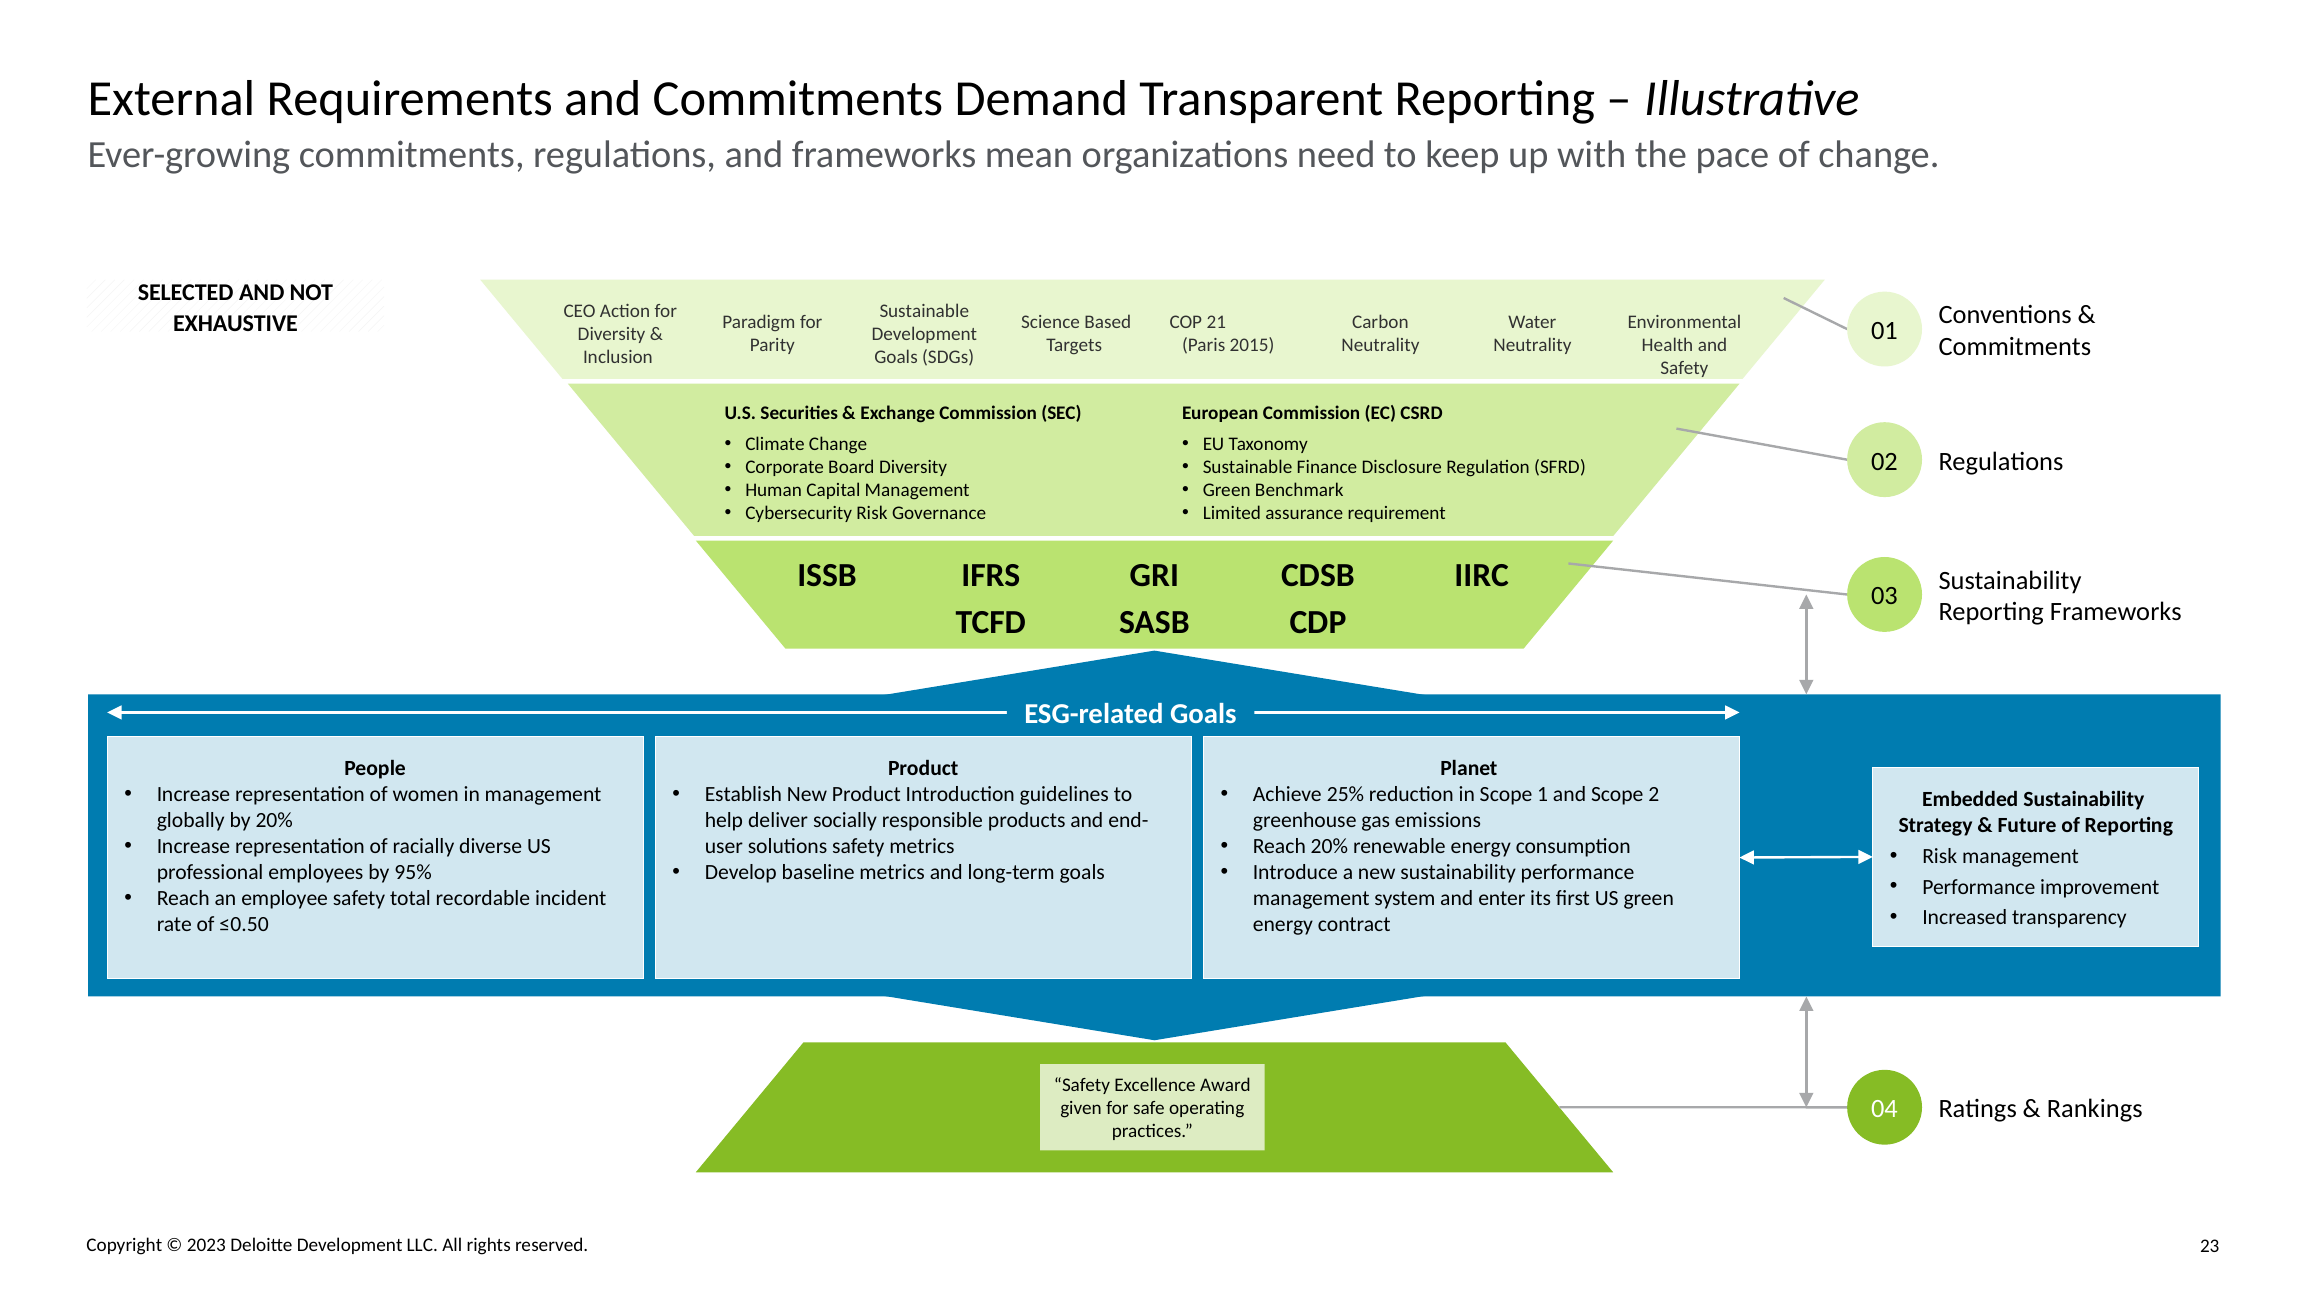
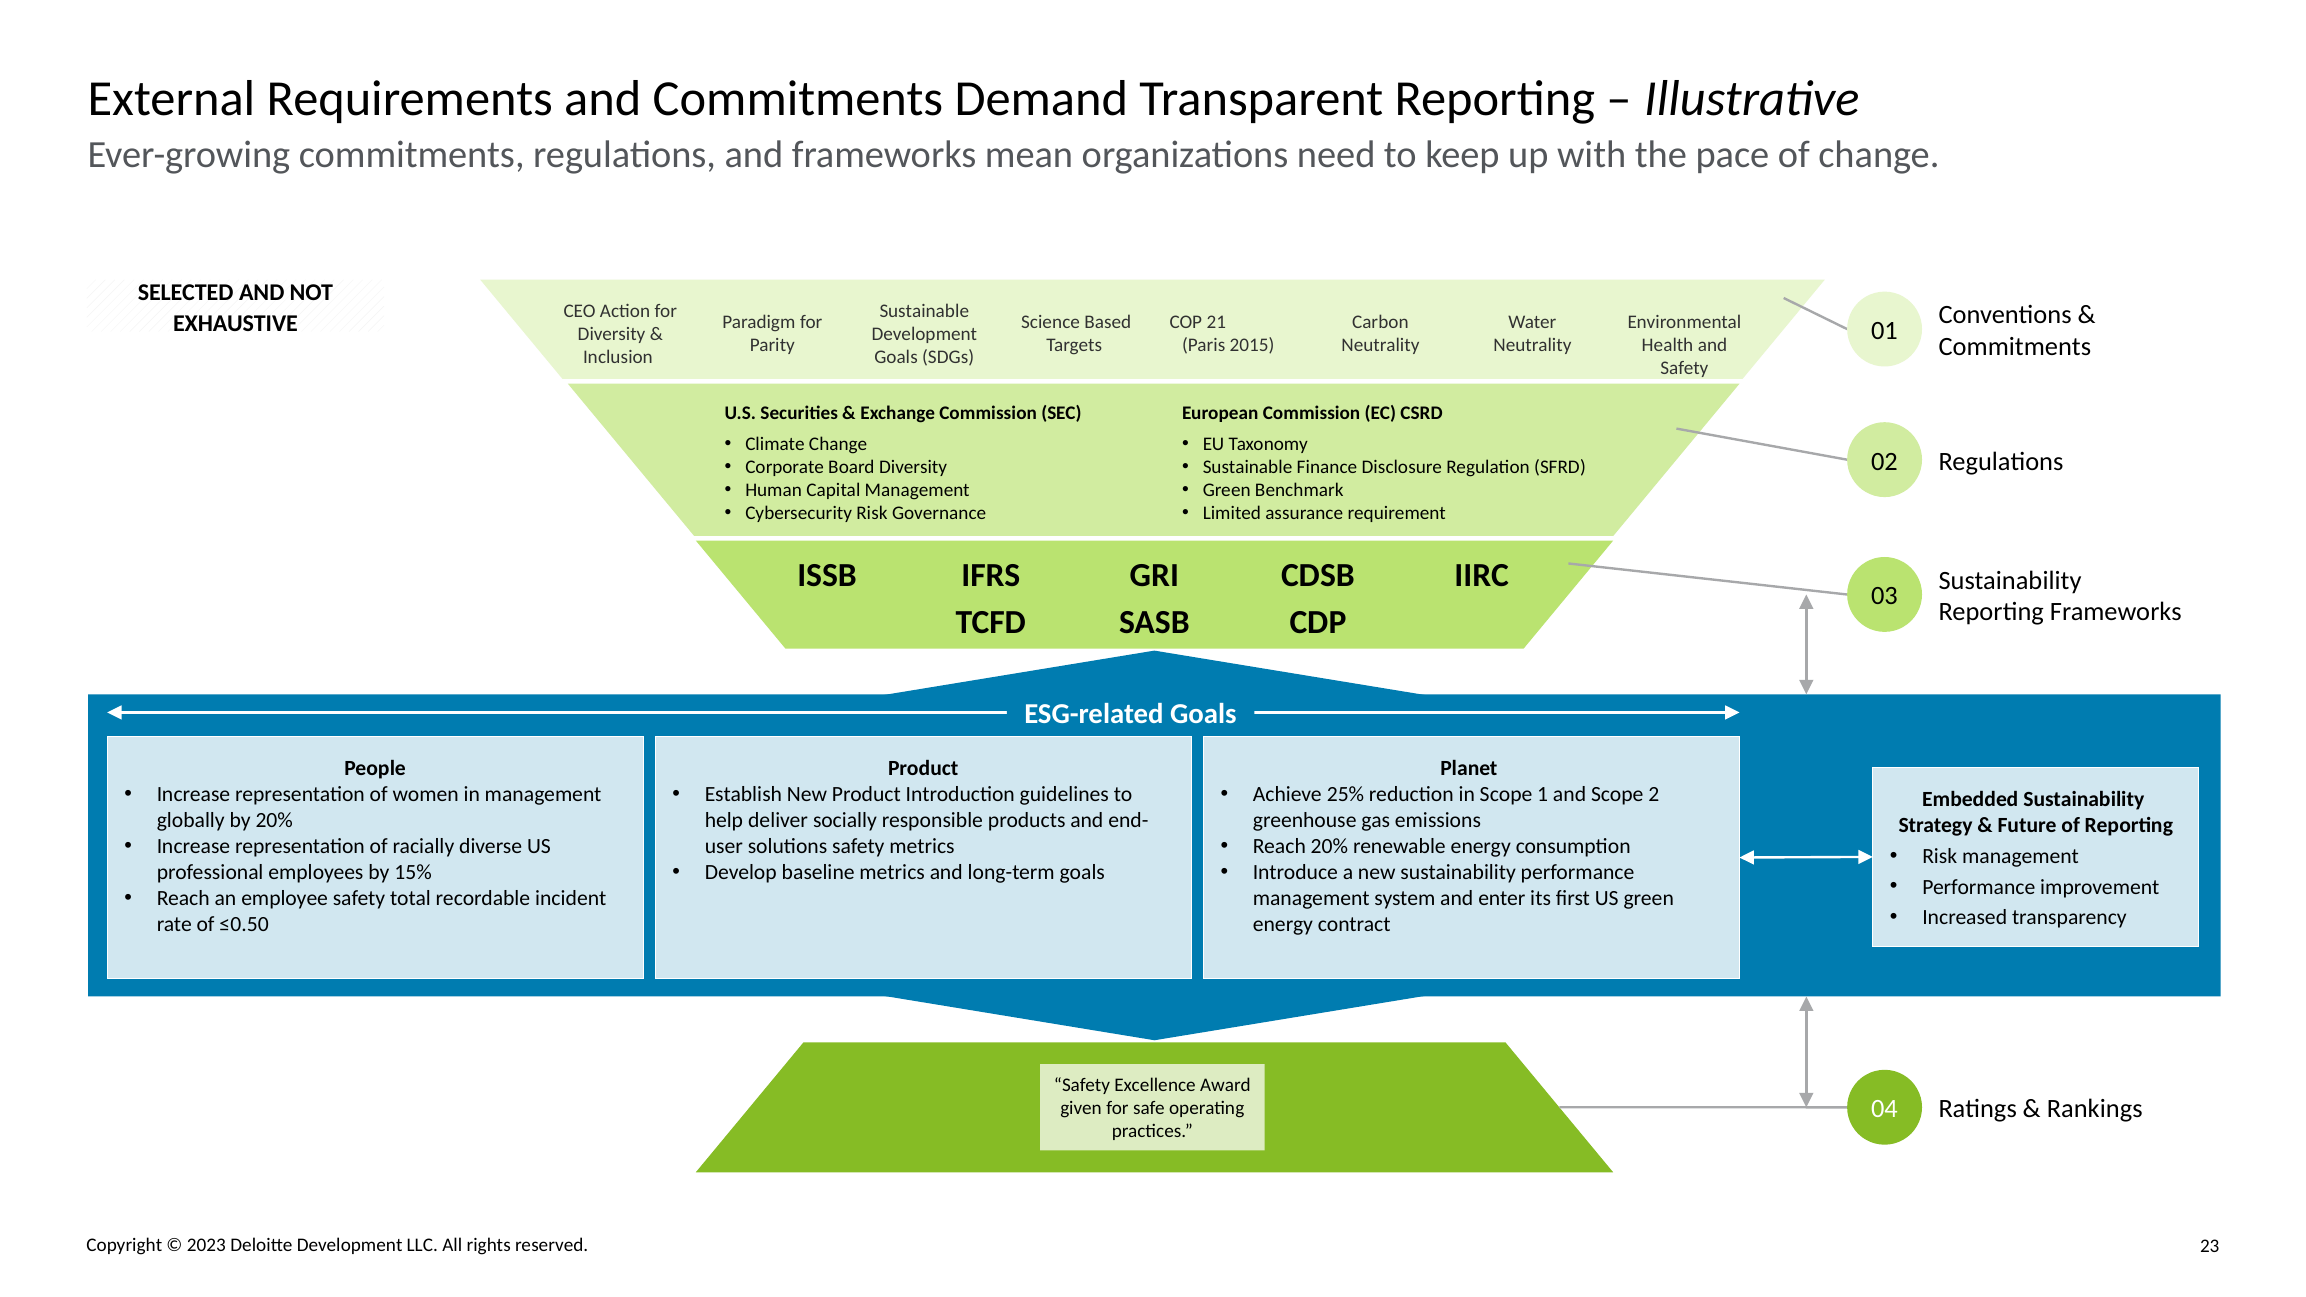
95%: 95% -> 15%
